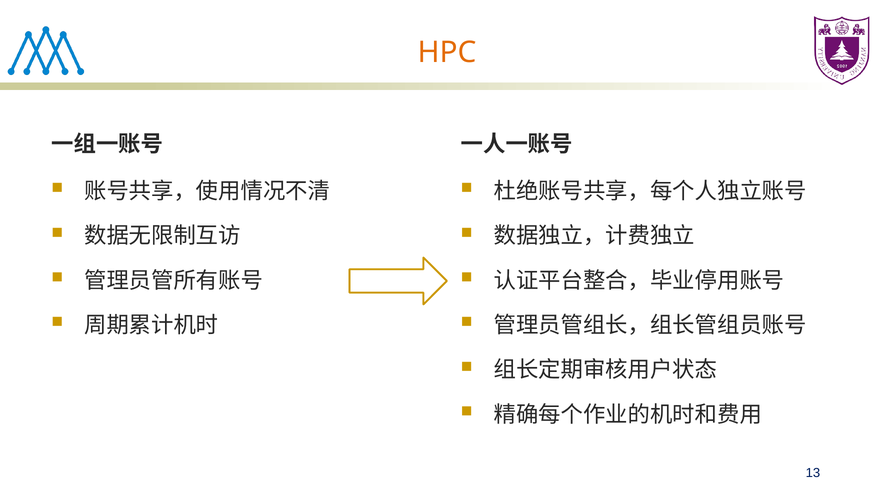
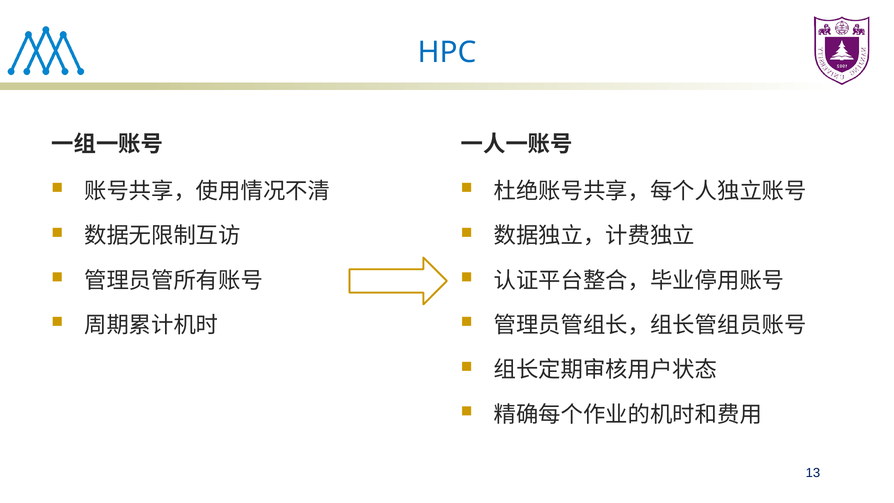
HPC colour: orange -> blue
